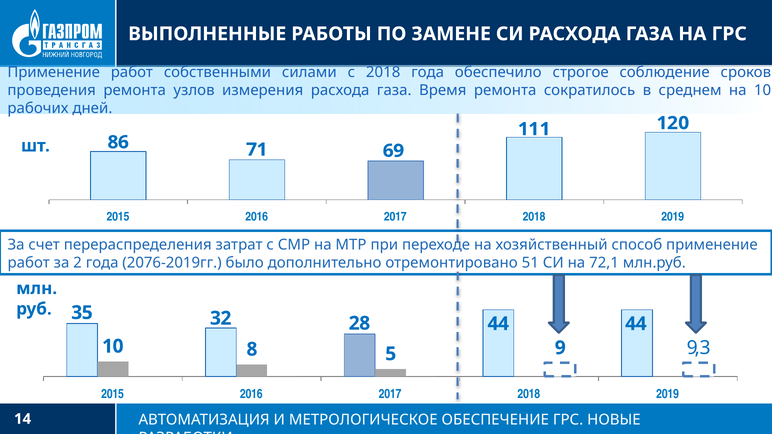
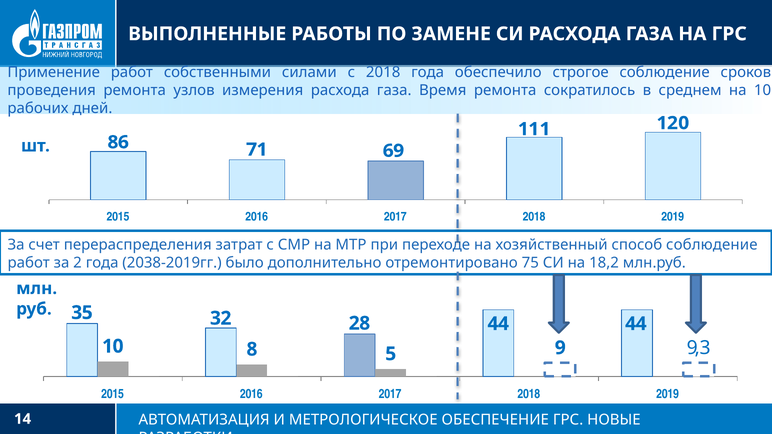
способ применение: применение -> соблюдение
2076-2019гг: 2076-2019гг -> 2038-2019гг
51: 51 -> 75
72,1: 72,1 -> 18,2
